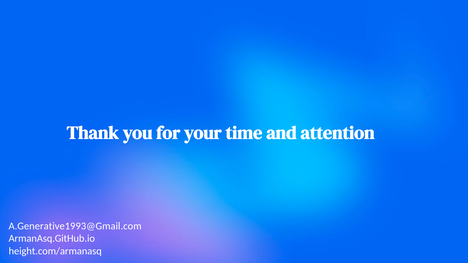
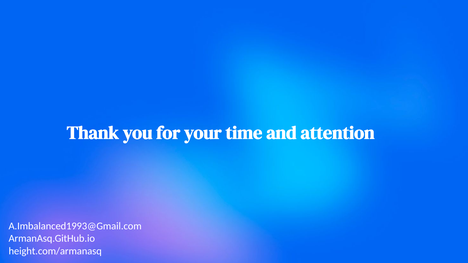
A.Generative1993@Gmail.com: A.Generative1993@Gmail.com -> A.Imbalanced1993@Gmail.com
